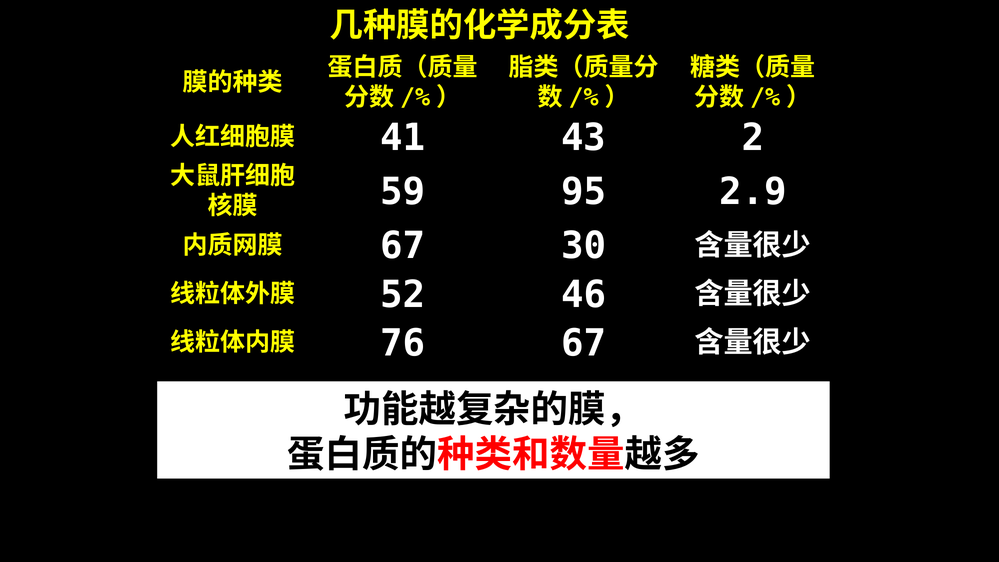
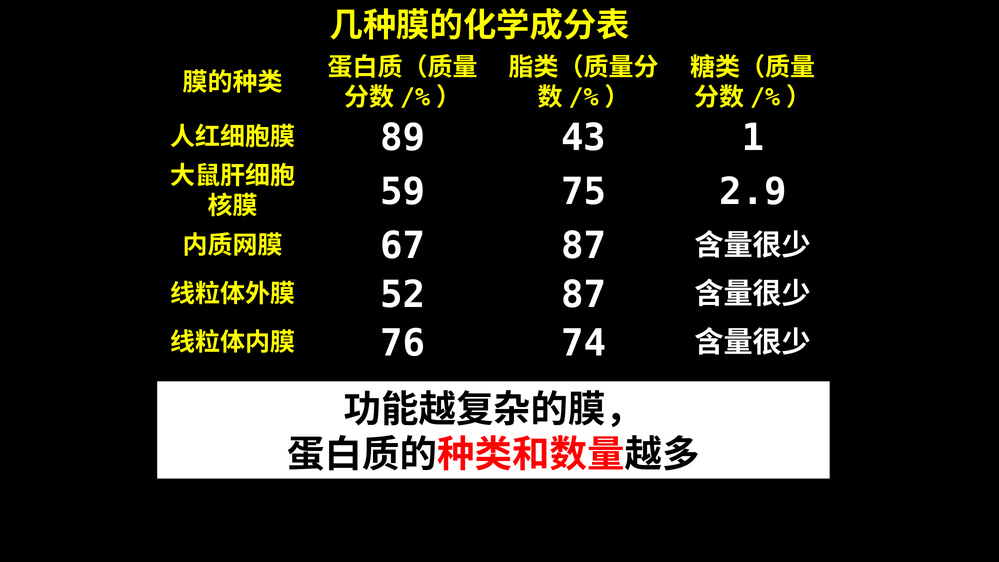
41: 41 -> 89
2: 2 -> 1
95: 95 -> 75
67 30: 30 -> 87
52 46: 46 -> 87
76 67: 67 -> 74
